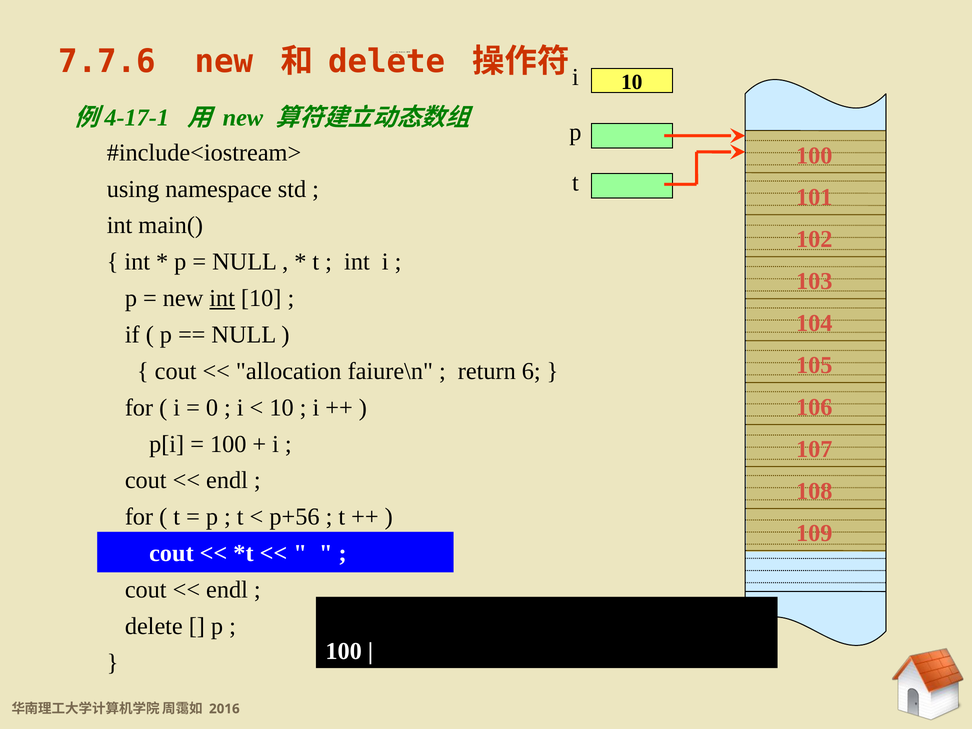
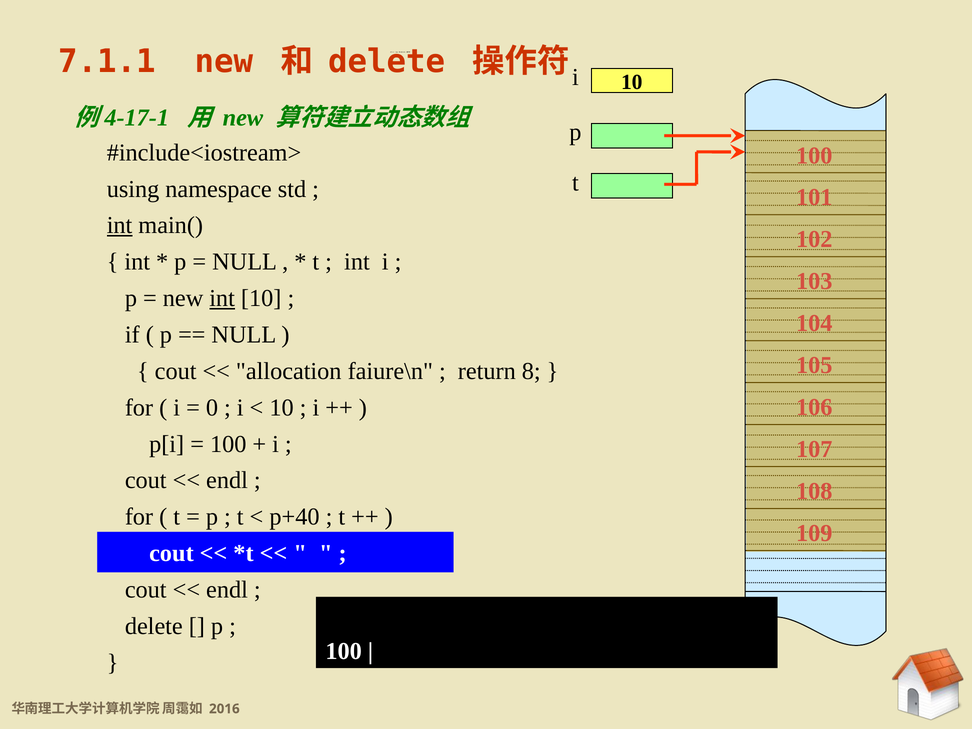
7.7.6: 7.7.6 -> 7.1.1
int at (120, 225) underline: none -> present
6: 6 -> 8
p+56: p+56 -> p+40
